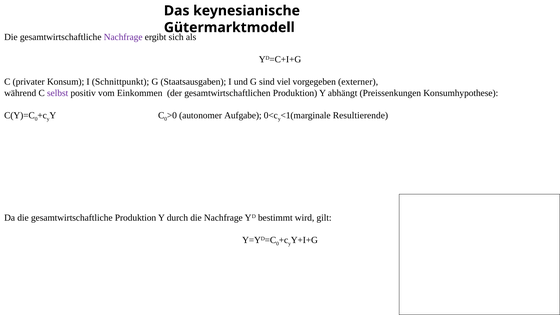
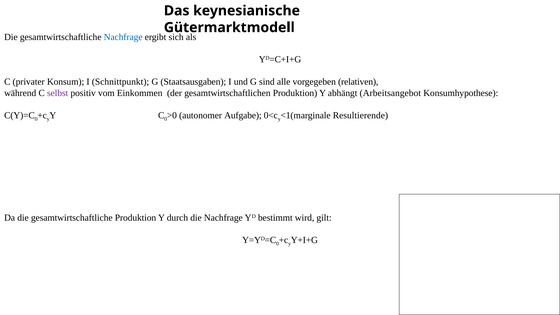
Nachfrage at (123, 37) colour: purple -> blue
viel: viel -> alle
externer: externer -> relativen
Preissenkungen: Preissenkungen -> Arbeitsangebot
